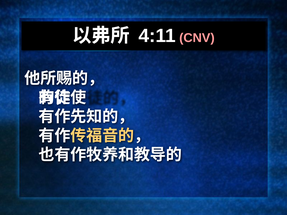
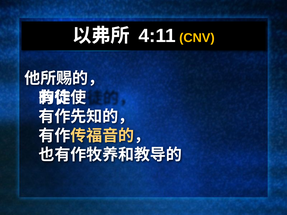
CNV colour: pink -> yellow
